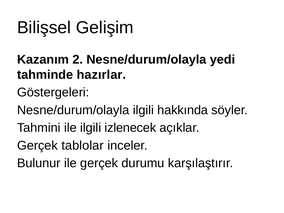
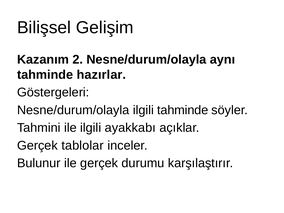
yedi: yedi -> aynı
ilgili hakkında: hakkında -> tahminde
izlenecek: izlenecek -> ayakkabı
